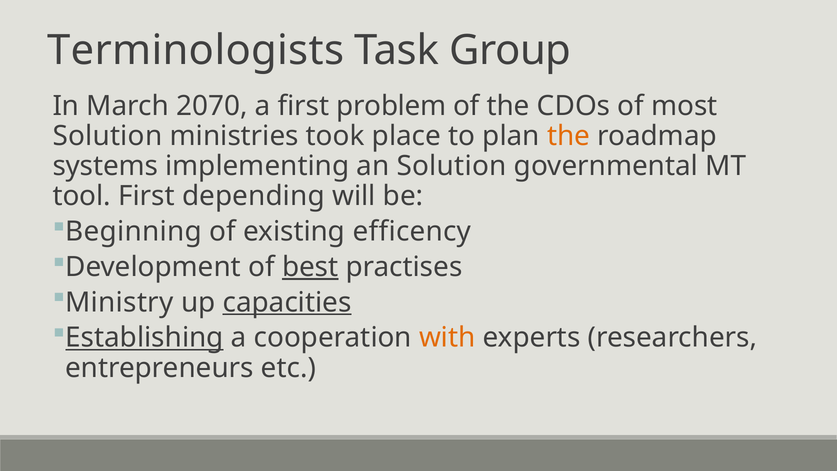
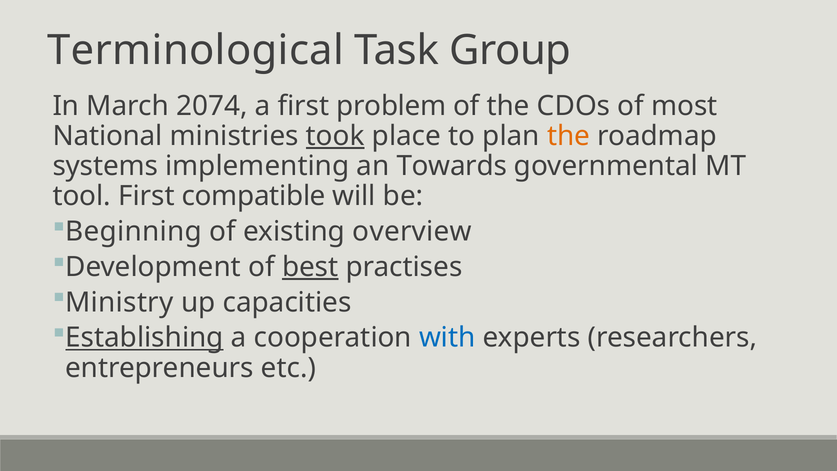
Terminologists: Terminologists -> Terminological
2070: 2070 -> 2074
Solution at (107, 136): Solution -> National
took underline: none -> present
an Solution: Solution -> Towards
depending: depending -> compatible
efficency: efficency -> overview
capacities underline: present -> none
with colour: orange -> blue
